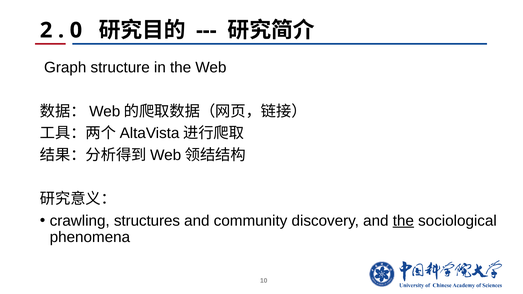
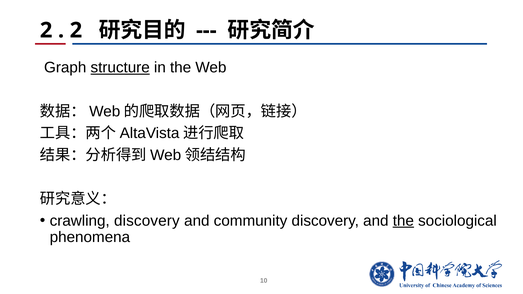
0 at (76, 30): 0 -> 2
structure underline: none -> present
crawling structures: structures -> discovery
